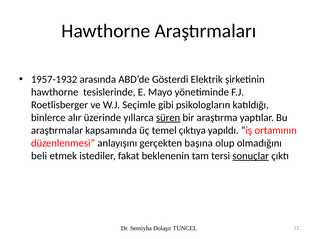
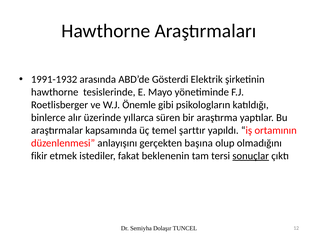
1957-1932: 1957-1932 -> 1991-1932
Seçimle: Seçimle -> Önemle
süren underline: present -> none
çıktıya: çıktıya -> şarttır
beli: beli -> fikir
